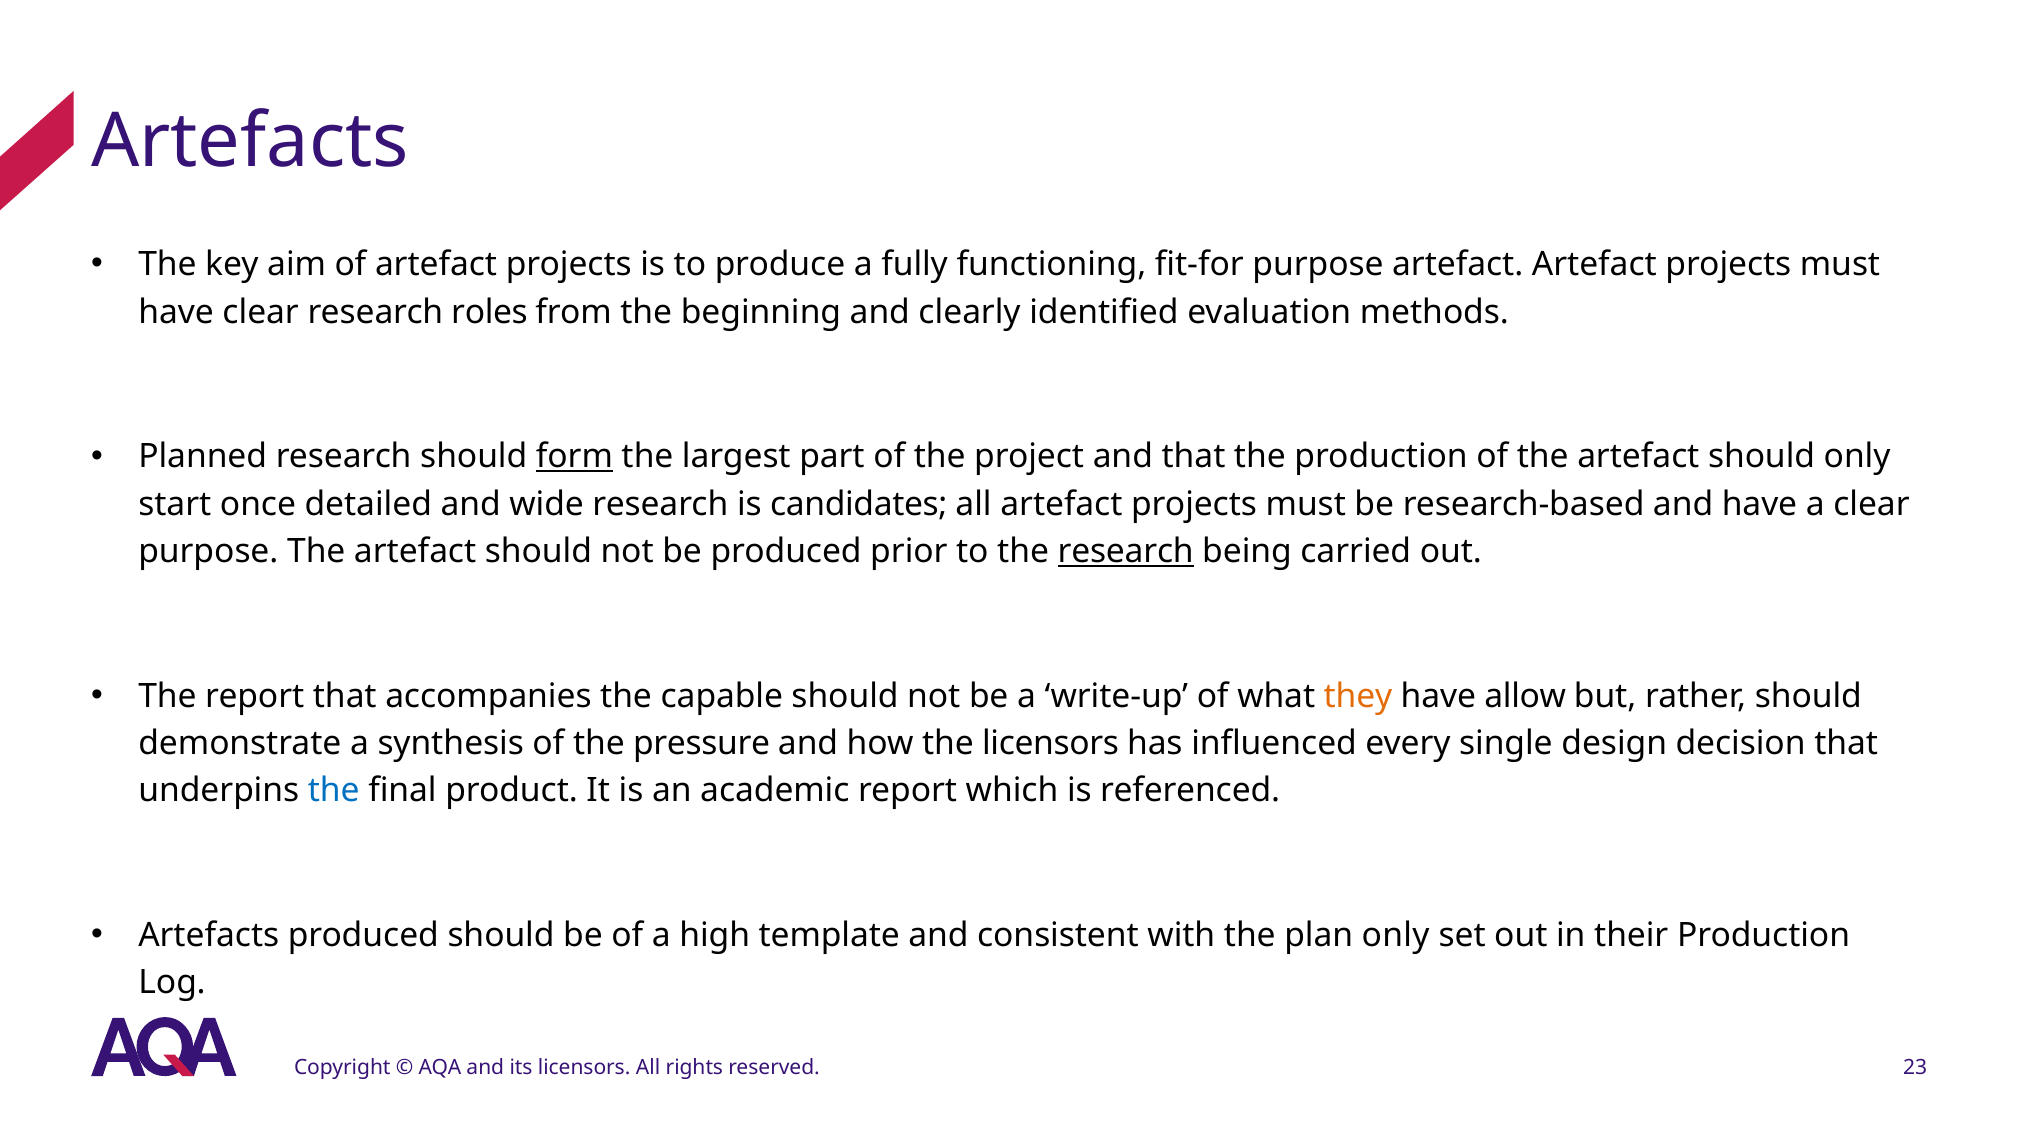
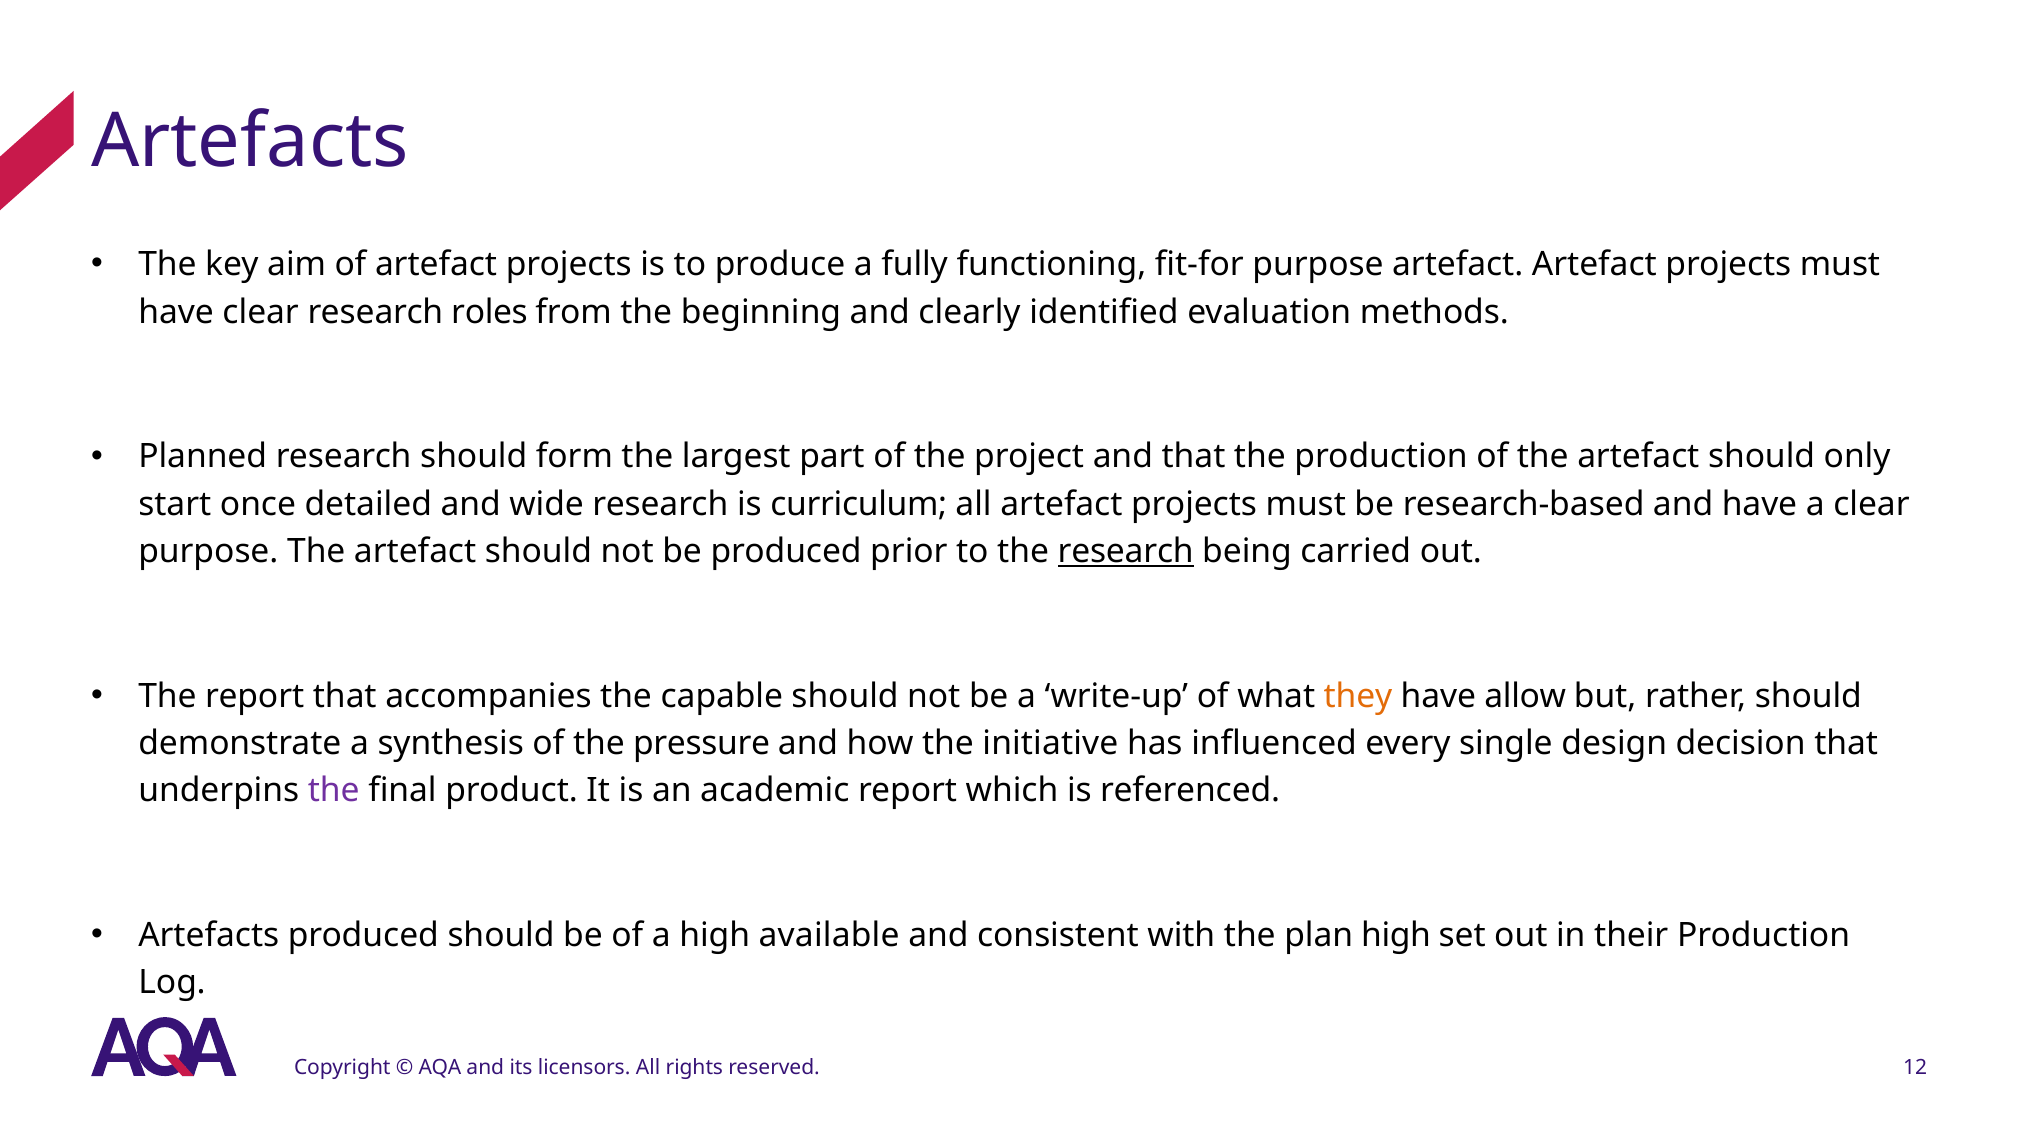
form underline: present -> none
candidates: candidates -> curriculum
the licensors: licensors -> initiative
the at (334, 791) colour: blue -> purple
template: template -> available
plan only: only -> high
23: 23 -> 12
